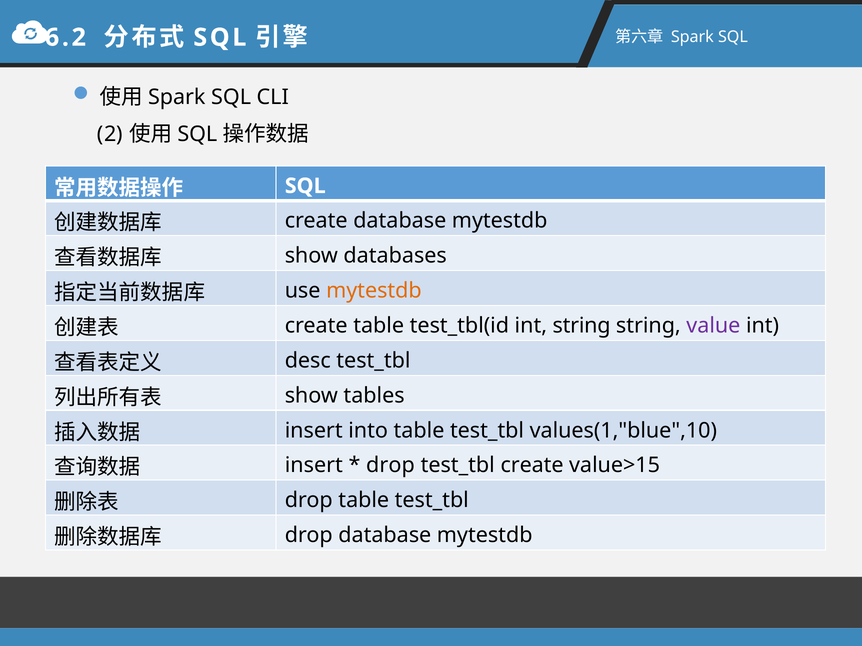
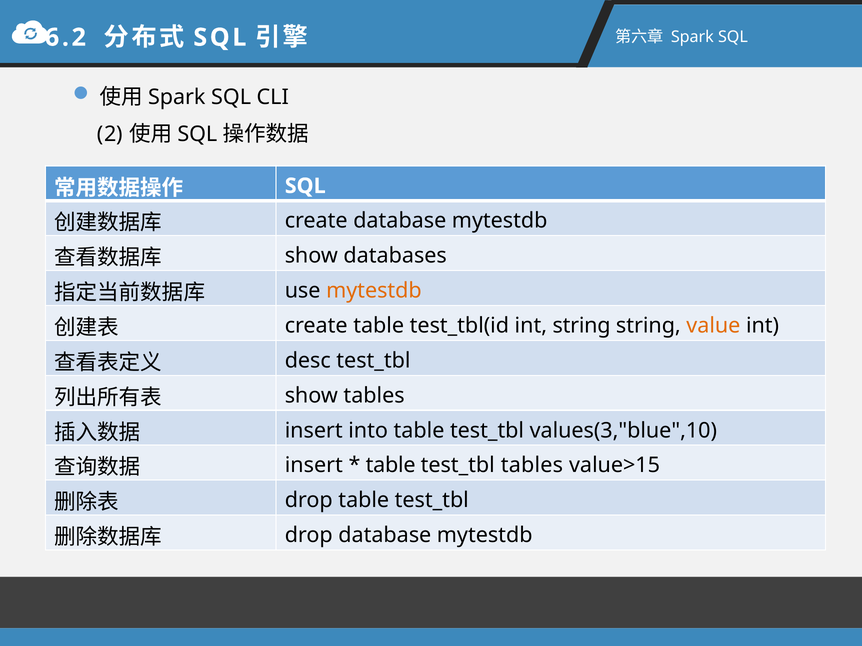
value colour: purple -> orange
values(1,"blue",10: values(1,"blue",10 -> values(3,"blue",10
drop at (390, 466): drop -> table
create at (532, 466): create -> tables
